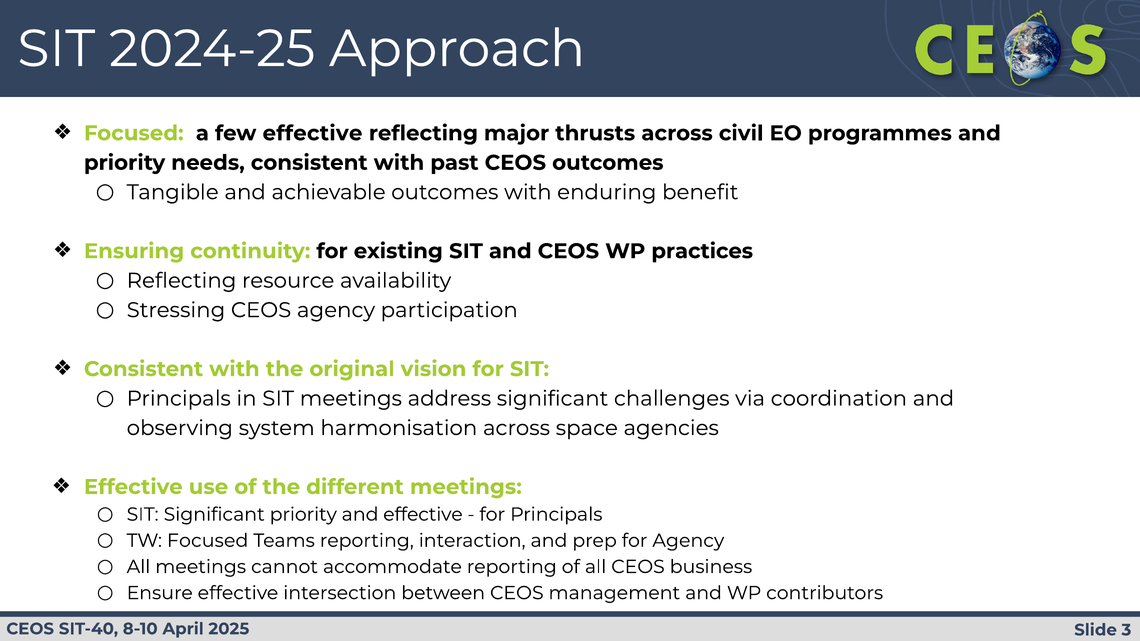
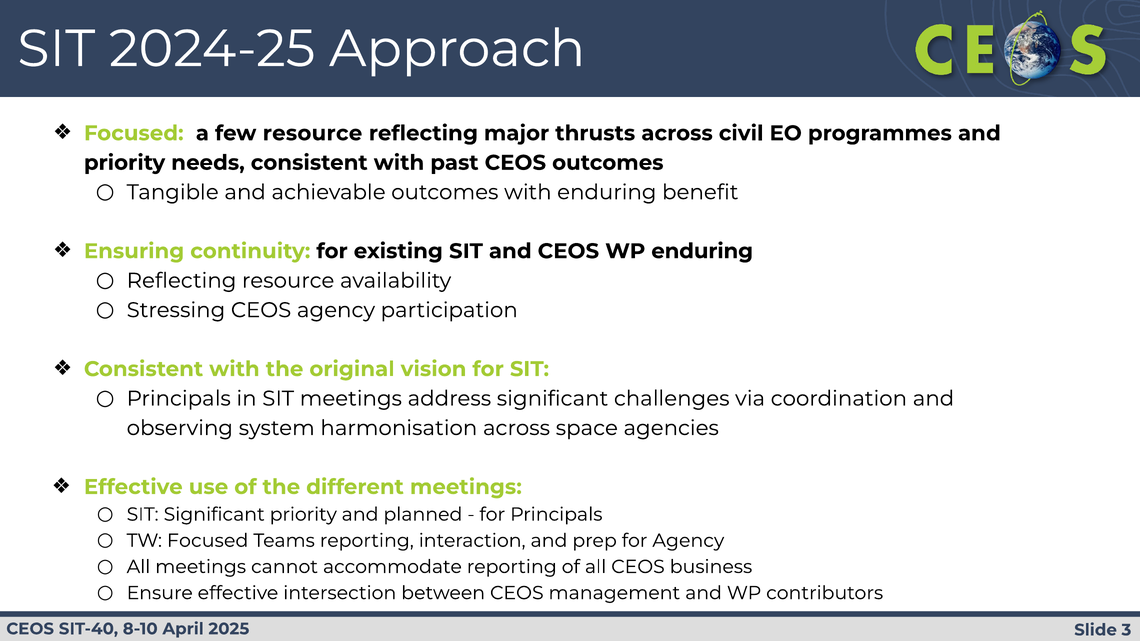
few effective: effective -> resource
WP practices: practices -> enduring
and effective: effective -> planned
